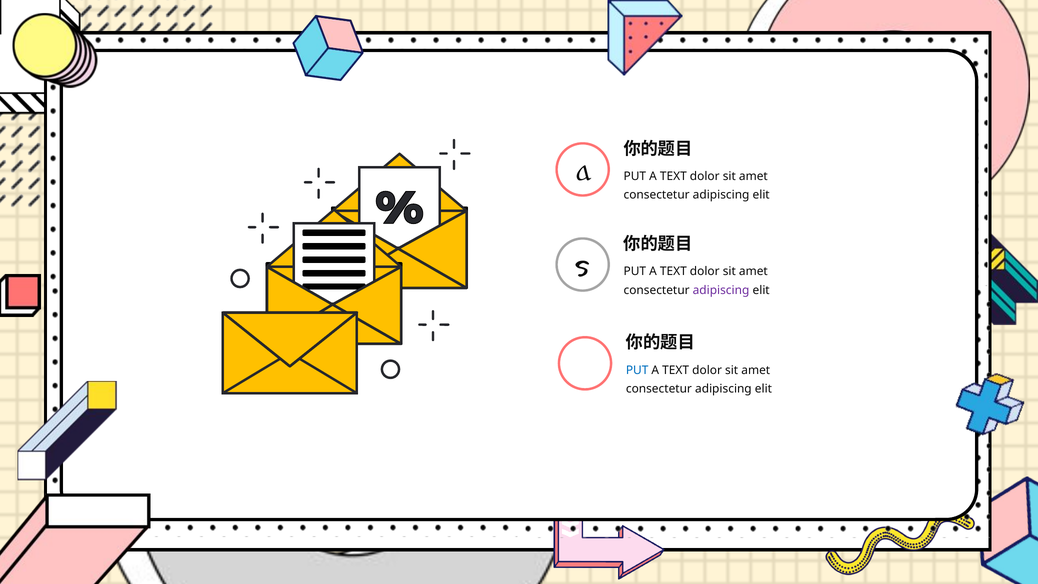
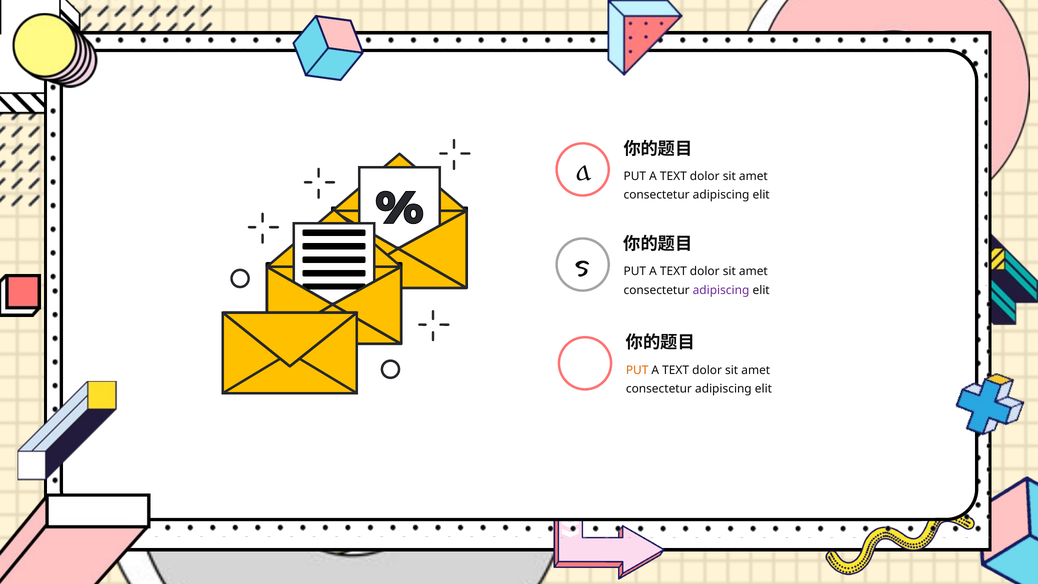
PUT at (637, 370) colour: blue -> orange
